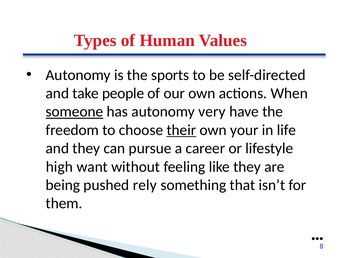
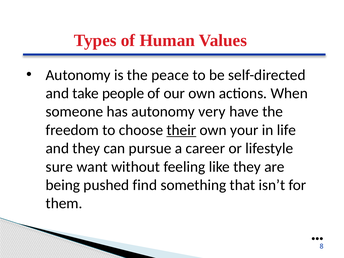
sports: sports -> peace
someone underline: present -> none
high: high -> sure
rely: rely -> find
